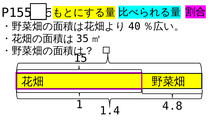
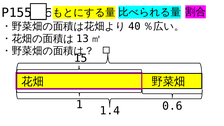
35: 35 -> 13
4.8: 4.8 -> 0.6
